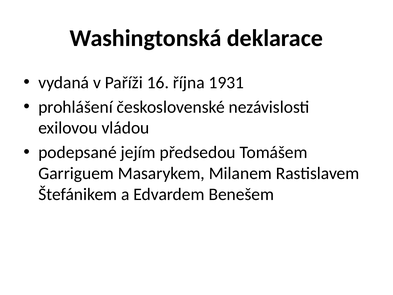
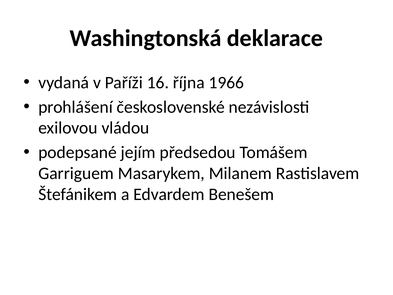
1931: 1931 -> 1966
